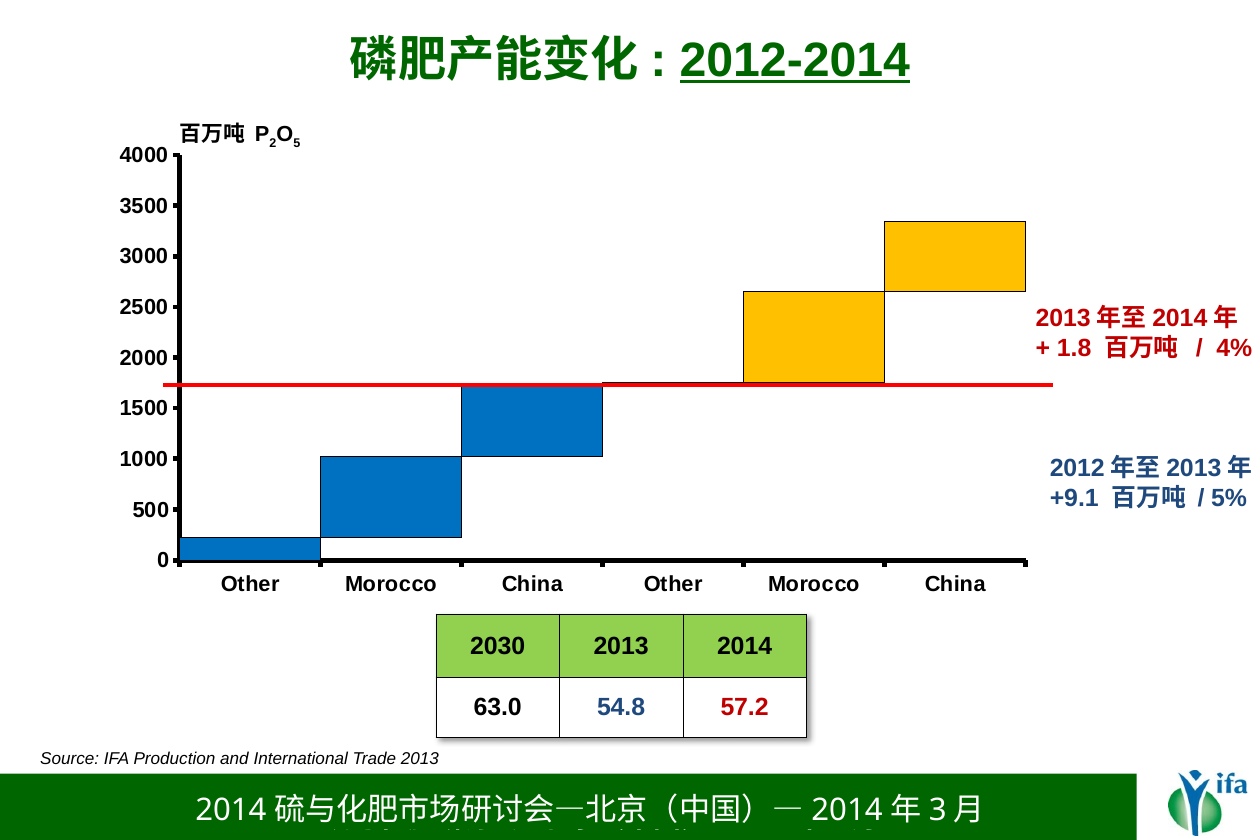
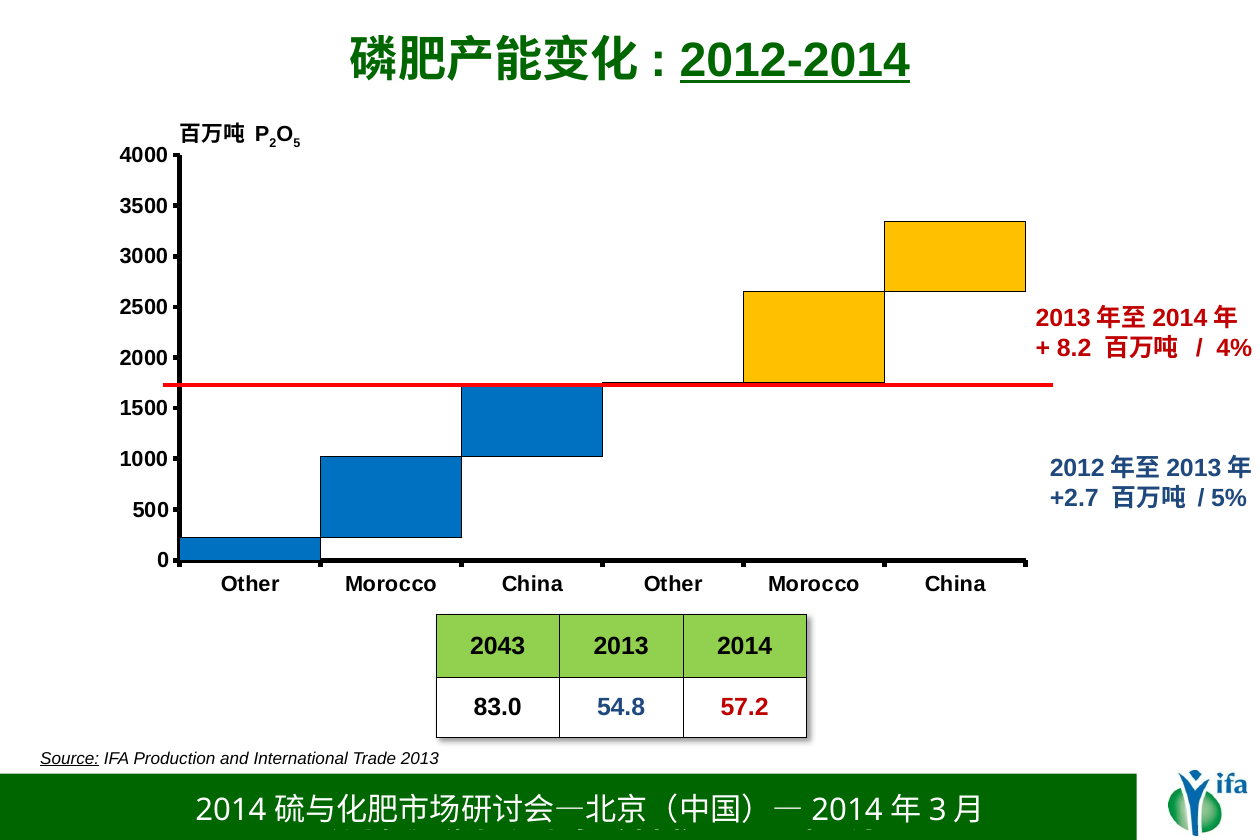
1.8: 1.8 -> 8.2
+9.1: +9.1 -> +2.7
2030: 2030 -> 2043
63.0: 63.0 -> 83.0
Source underline: none -> present
